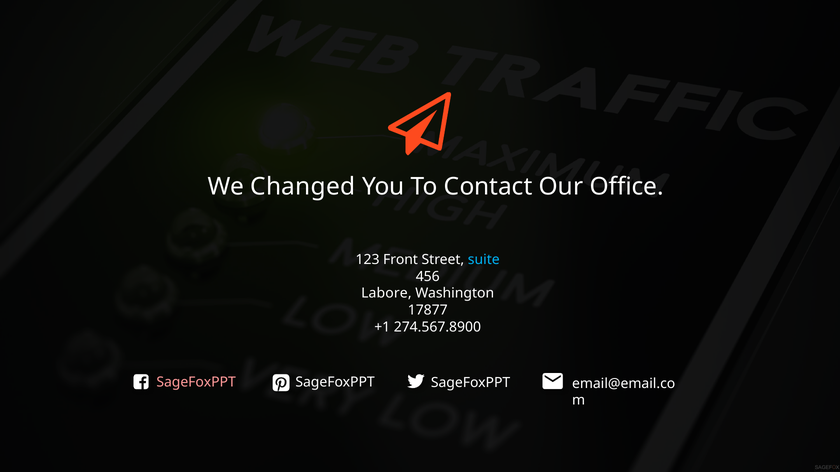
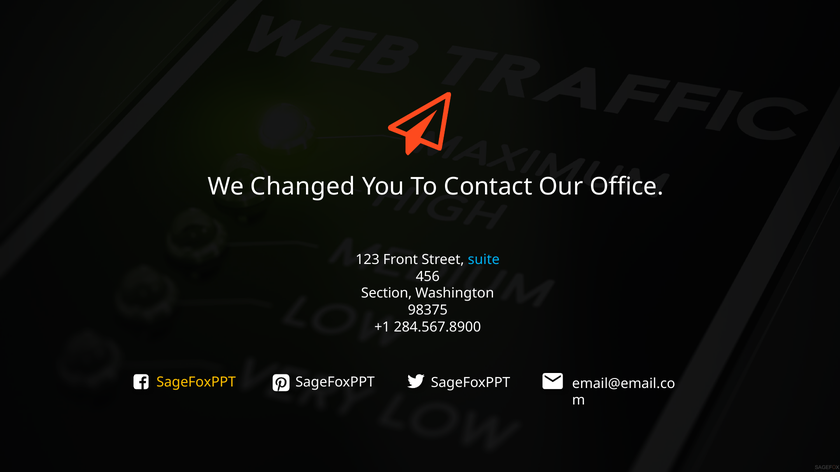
Labore: Labore -> Section
17877: 17877 -> 98375
274.567.8900: 274.567.8900 -> 284.567.8900
SageFoxPPT at (196, 382) colour: pink -> yellow
